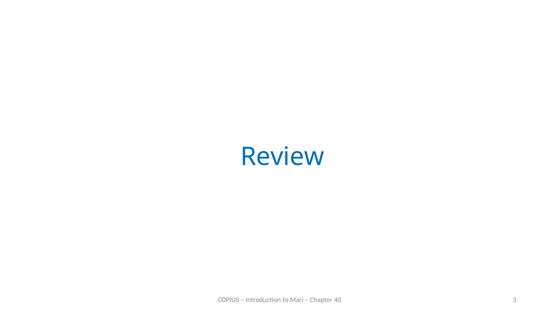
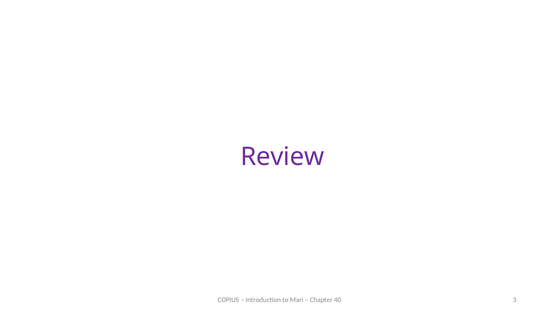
Review colour: blue -> purple
